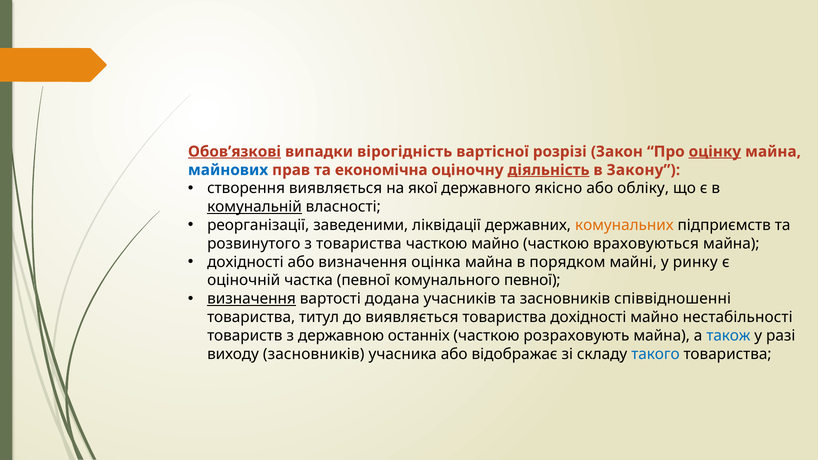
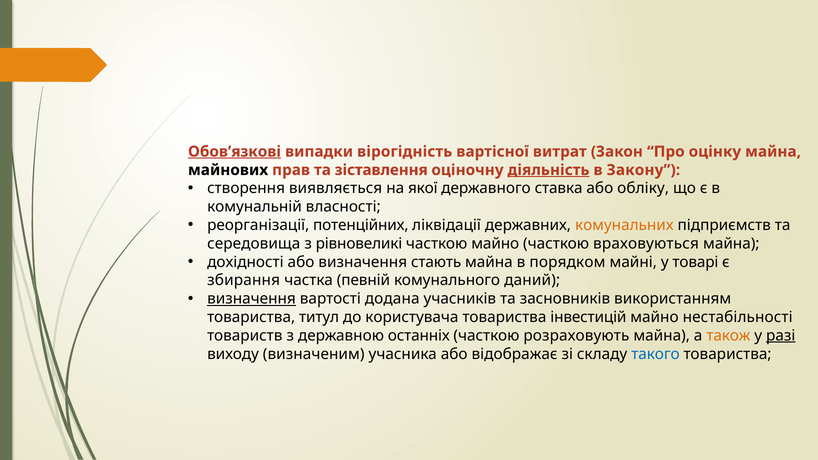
розрізі: розрізі -> витрат
оцінку underline: present -> none
майнових colour: blue -> black
економічна: економічна -> зіставлення
якісно: якісно -> ставка
комунальній underline: present -> none
заведеними: заведеними -> потенційних
розвинутого: розвинутого -> середовища
з товариства: товариства -> рівновеликі
оцінка: оцінка -> стають
ринку: ринку -> товарі
оціночній: оціночній -> збирання
частка певної: певної -> певній
комунального певної: певної -> даний
співвідношенні: співвідношенні -> використанням
до виявляється: виявляється -> користувача
товариства дохідності: дохідності -> інвестицій
також colour: blue -> orange
разі underline: none -> present
виходу засновників: засновників -> визначеним
